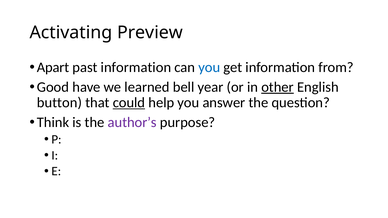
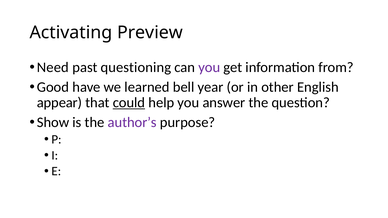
Apart: Apart -> Need
past information: information -> questioning
you at (209, 67) colour: blue -> purple
other underline: present -> none
button: button -> appear
Think: Think -> Show
